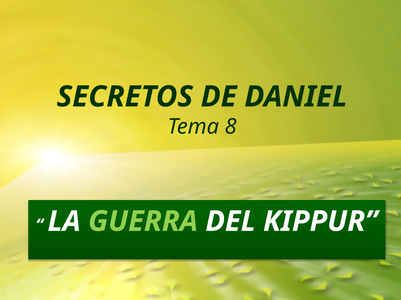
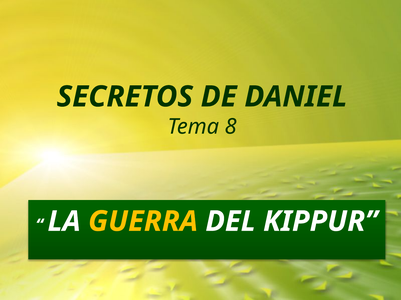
GUERRA colour: light green -> yellow
